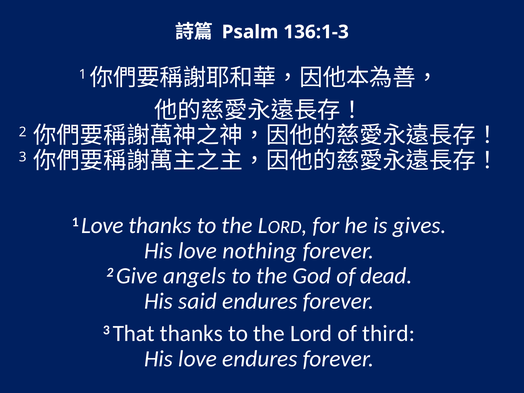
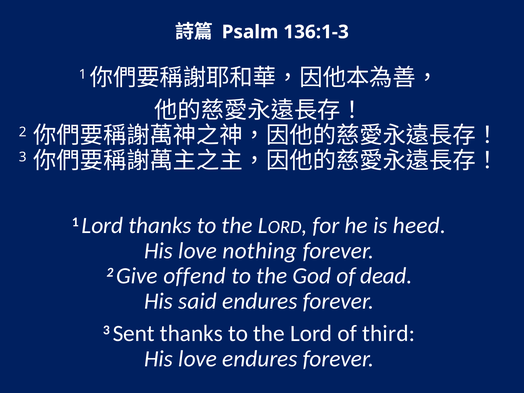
1 Love: Love -> Lord
gives: gives -> heed
angels: angels -> offend
That: That -> Sent
